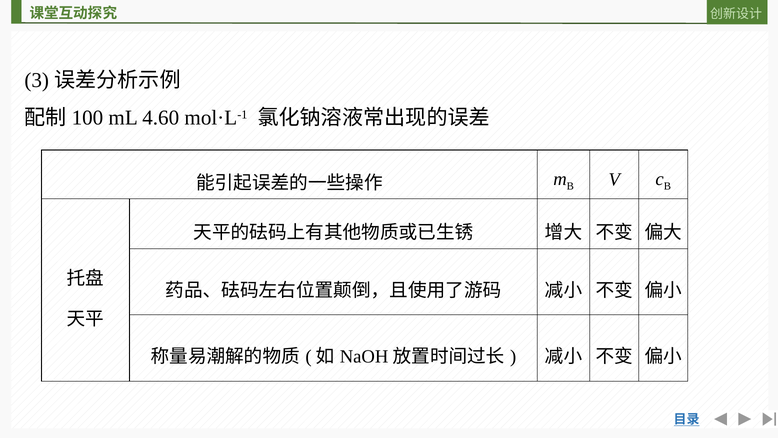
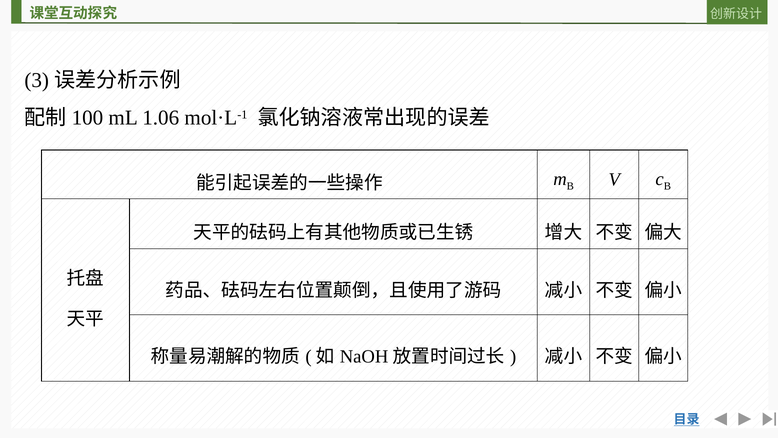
4.60: 4.60 -> 1.06
